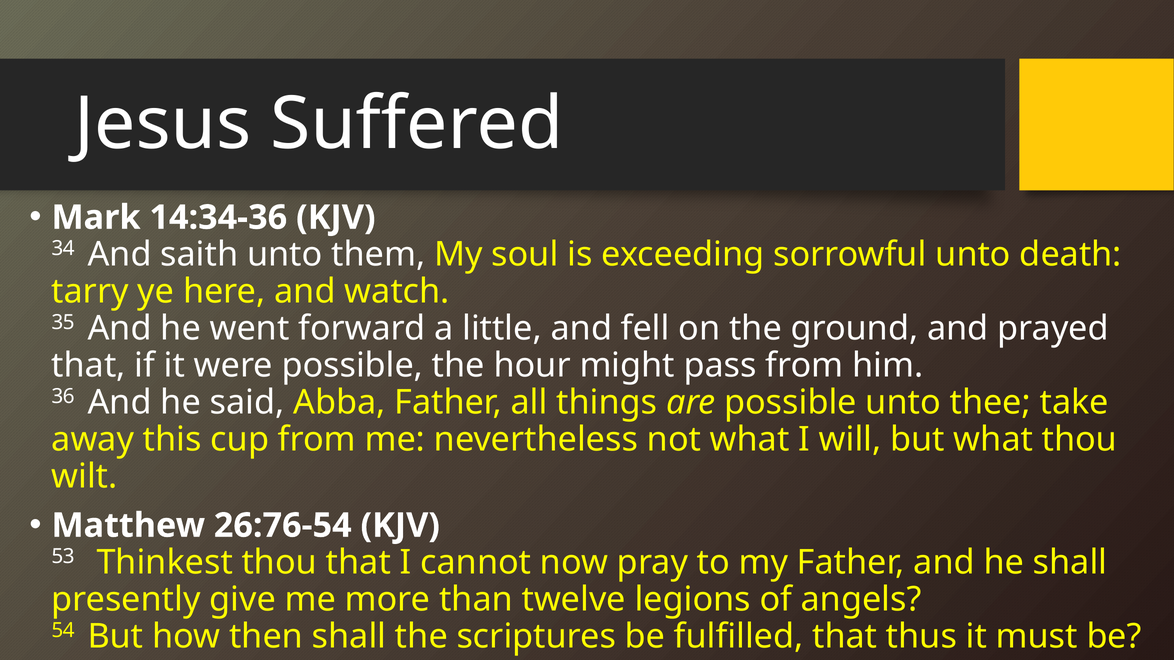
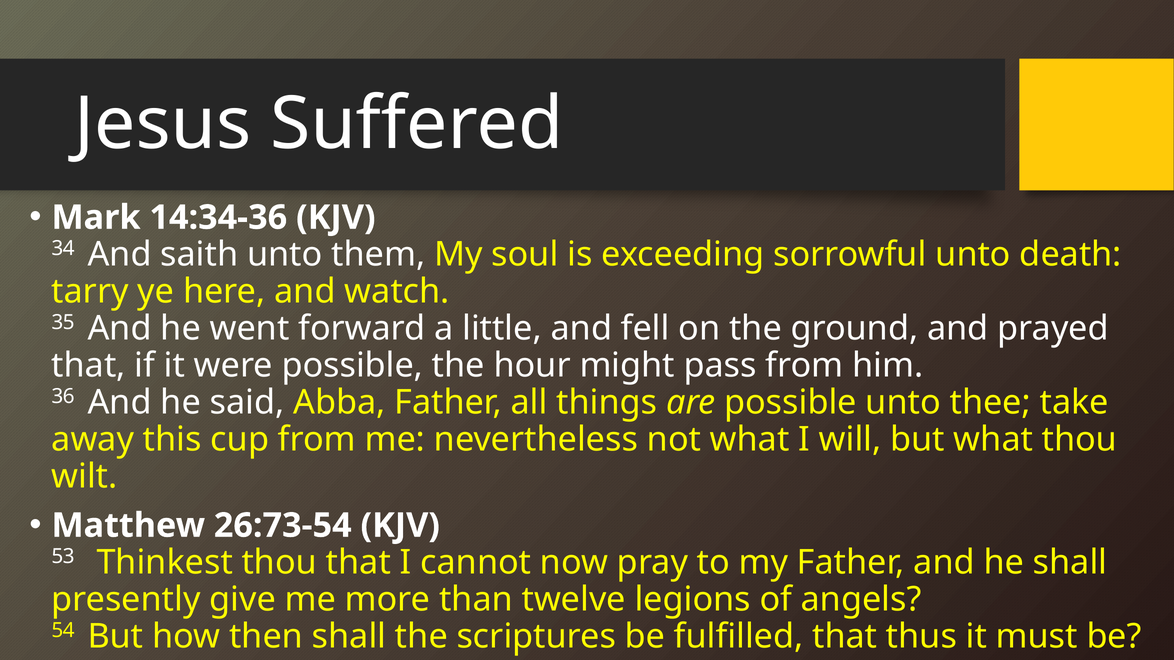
26:76-54: 26:76-54 -> 26:73-54
